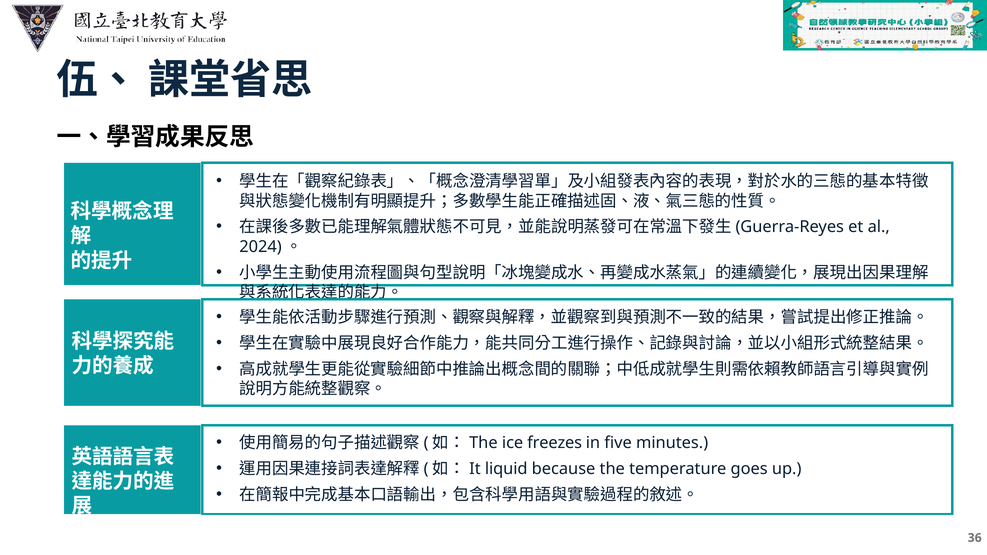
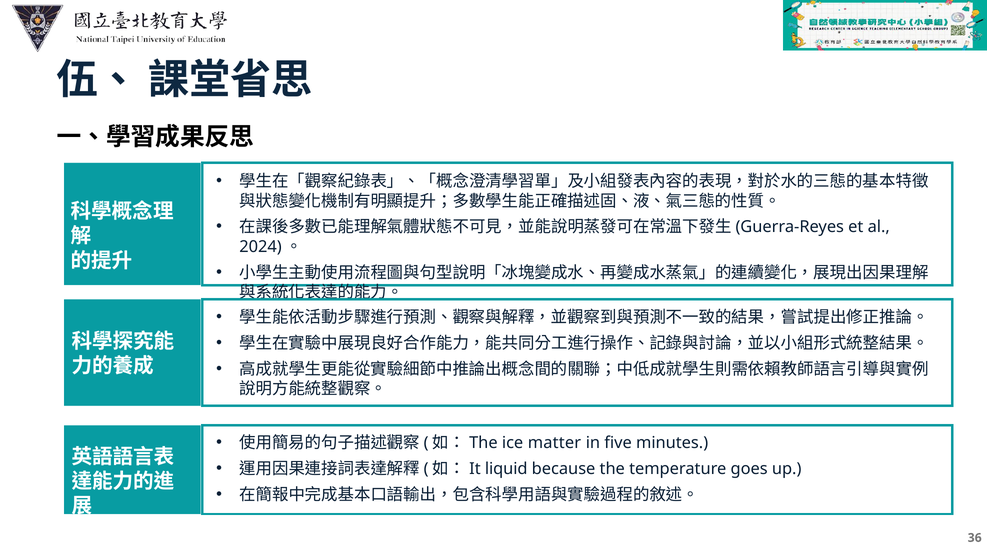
freezes: freezes -> matter
